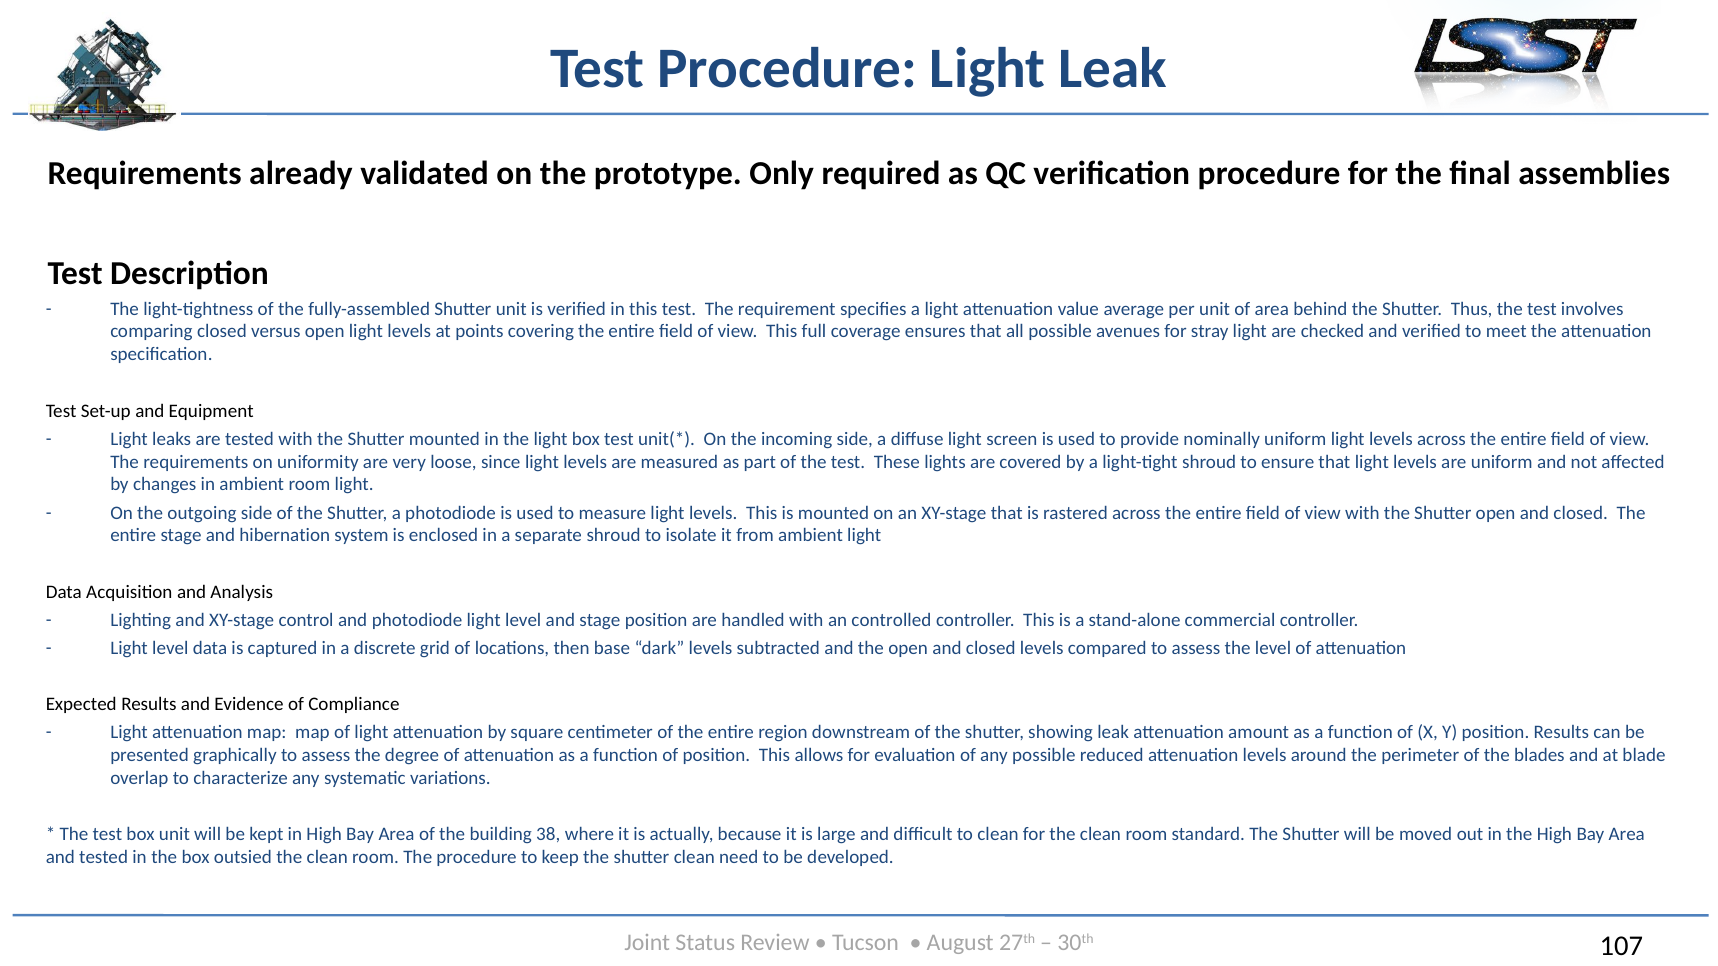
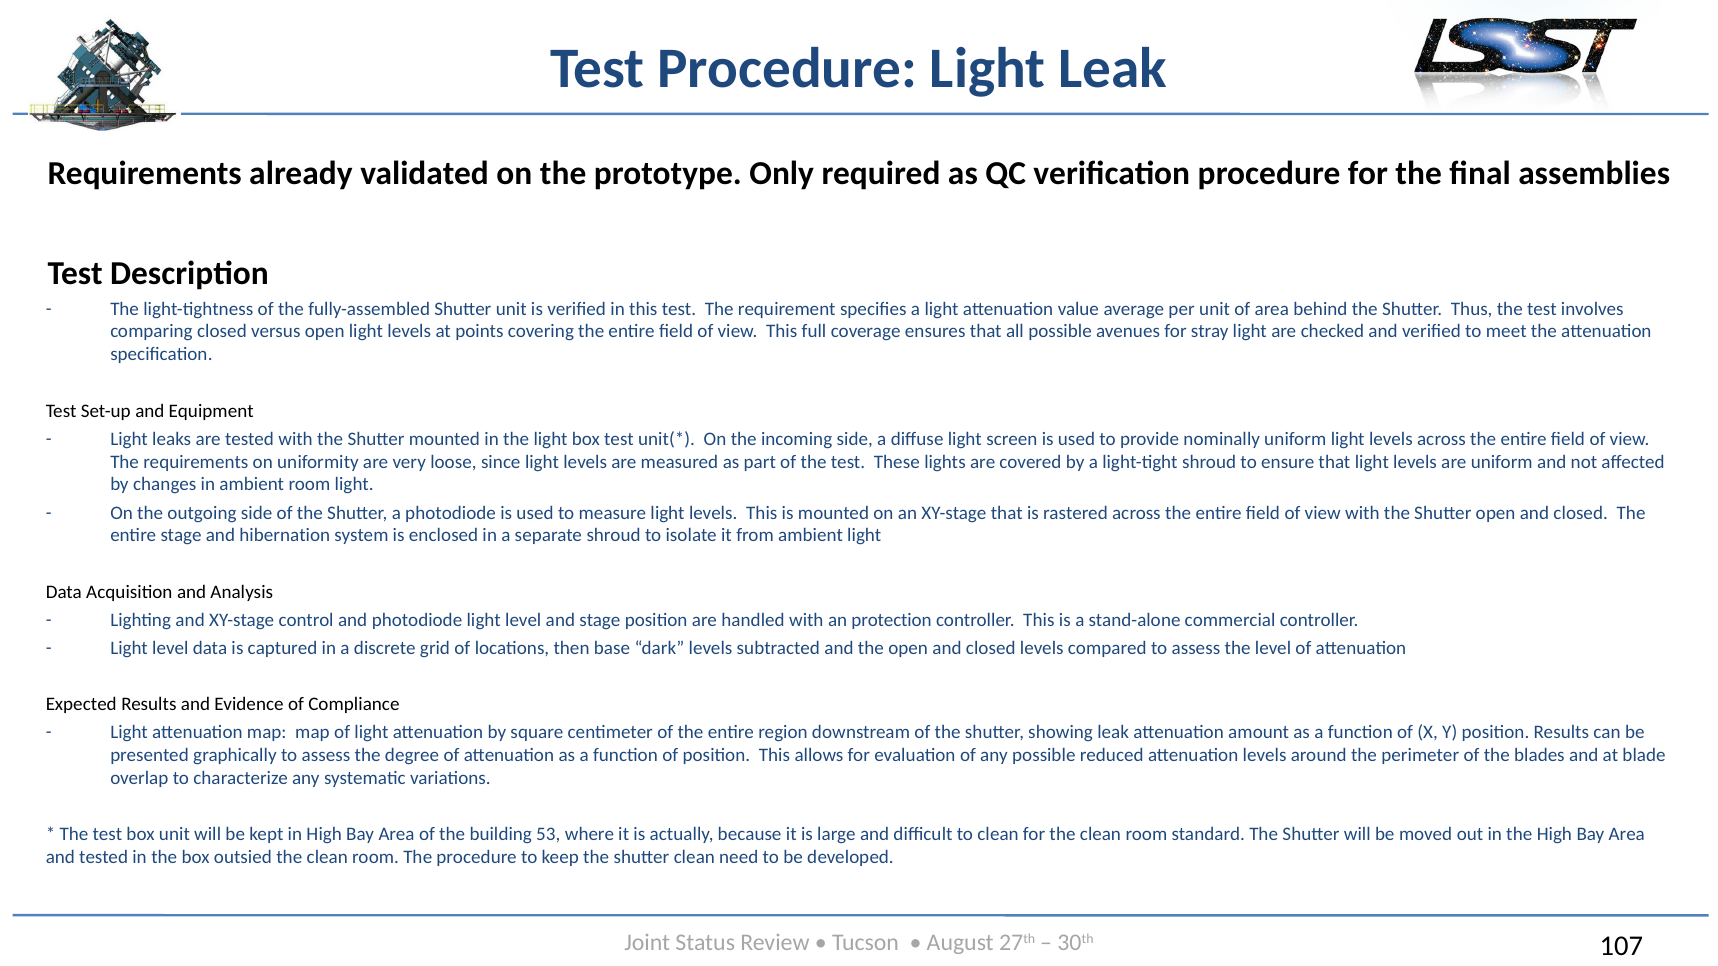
controlled: controlled -> protection
38: 38 -> 53
